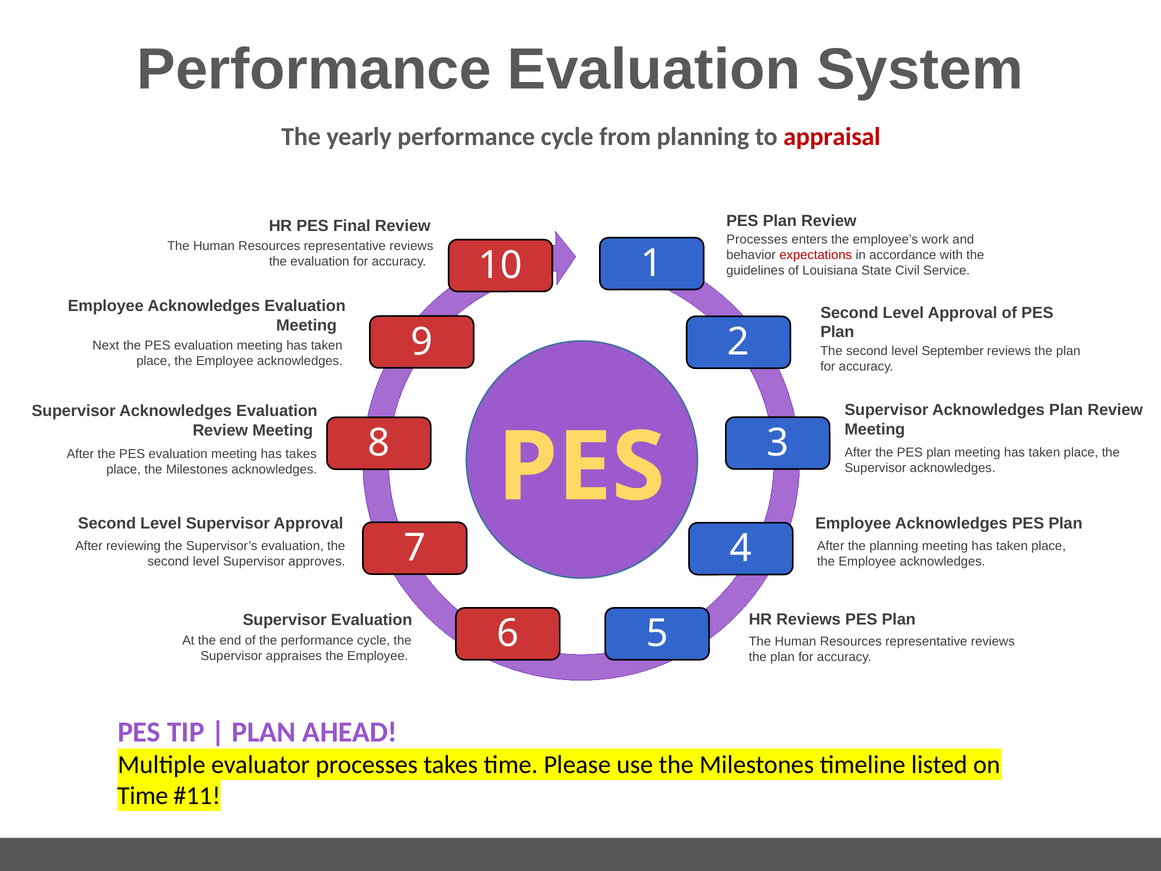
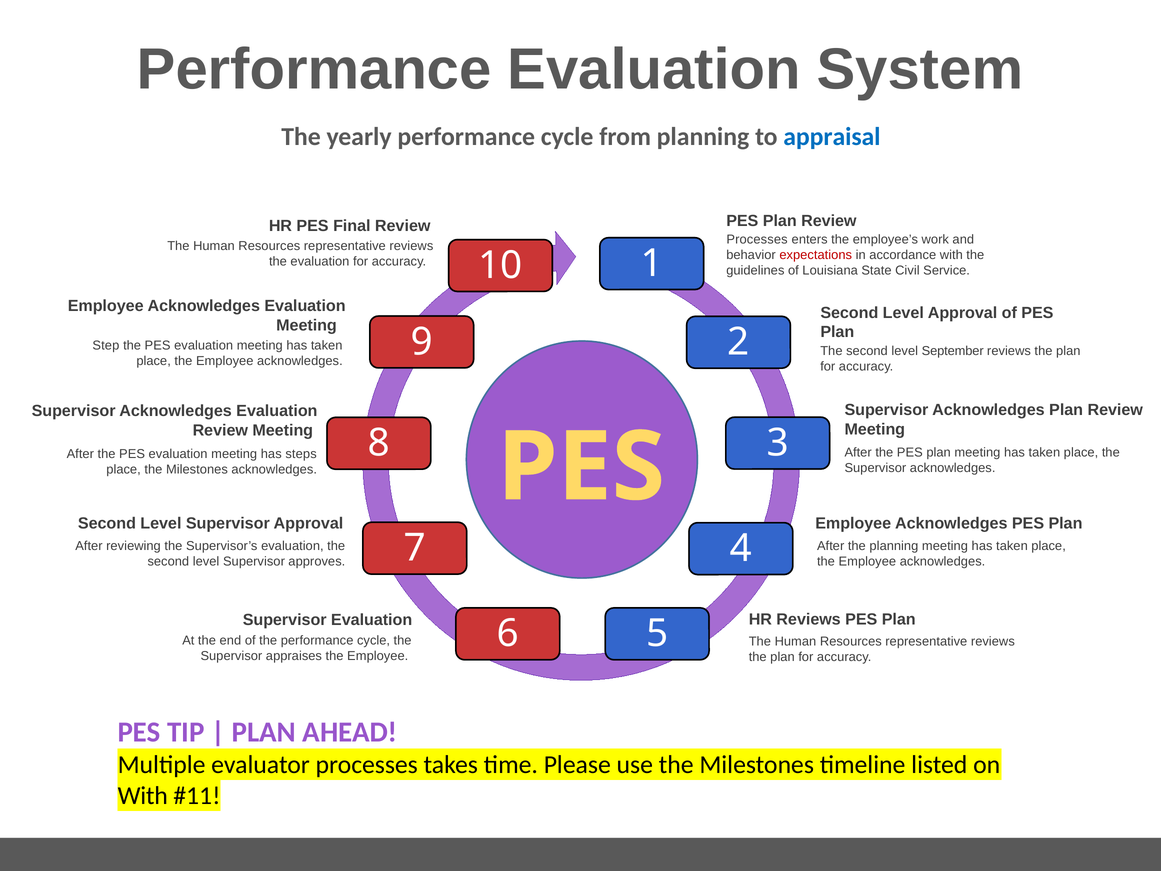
appraisal colour: red -> blue
Next: Next -> Step
has takes: takes -> steps
Time at (143, 795): Time -> With
